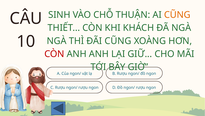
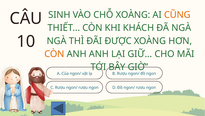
CHỖ THUẬN: THUẬN -> XOÀNG
ĐÃI CŨNG: CŨNG -> ĐƯỢC
CÒN at (54, 54) colour: red -> orange
